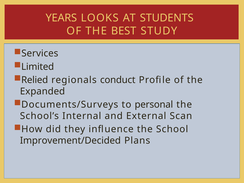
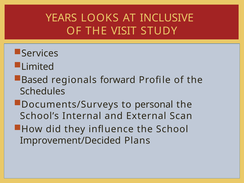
STUDENTS: STUDENTS -> INCLUSIVE
BEST: BEST -> VISIT
Relied: Relied -> Based
conduct: conduct -> forward
Expanded: Expanded -> Schedules
